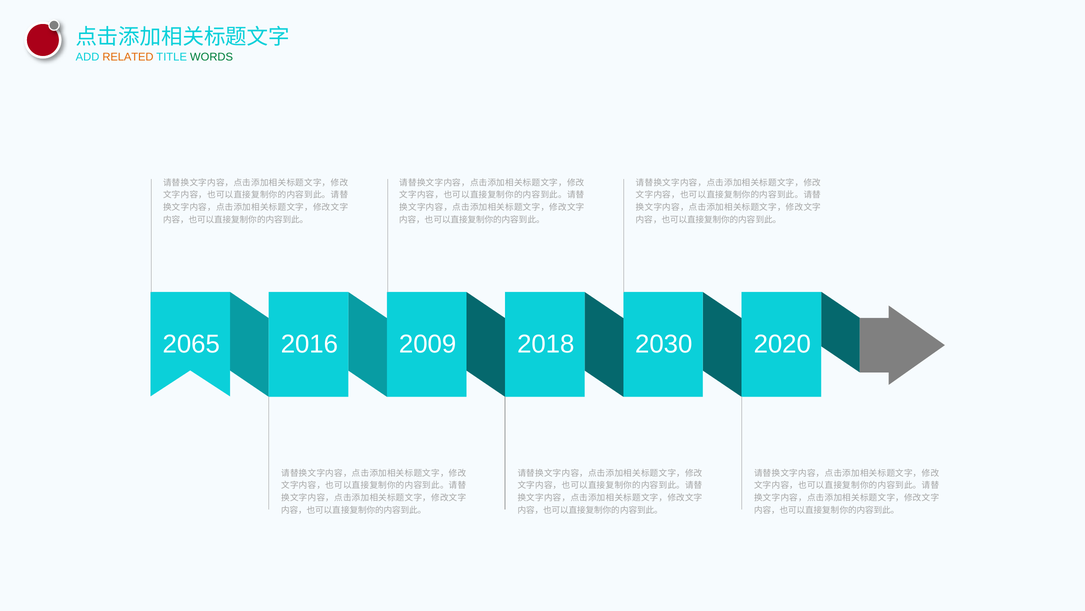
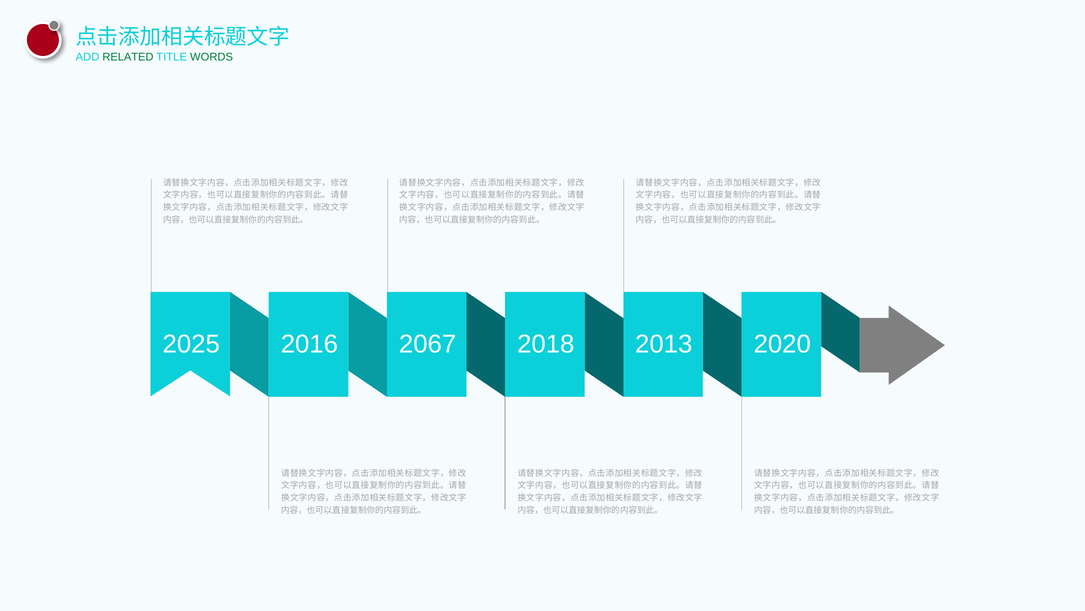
RELATED colour: orange -> green
2065: 2065 -> 2025
2009: 2009 -> 2067
2030: 2030 -> 2013
